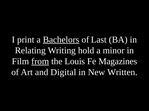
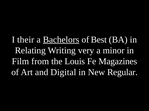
print: print -> their
Last: Last -> Best
hold: hold -> very
from underline: present -> none
Written: Written -> Regular
